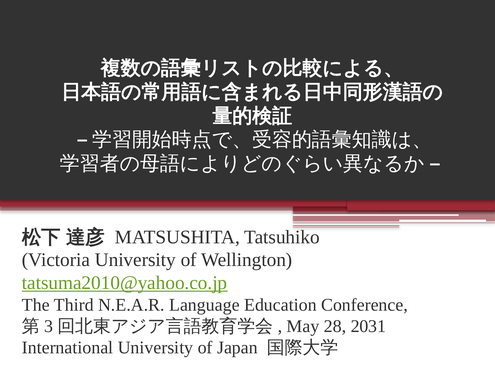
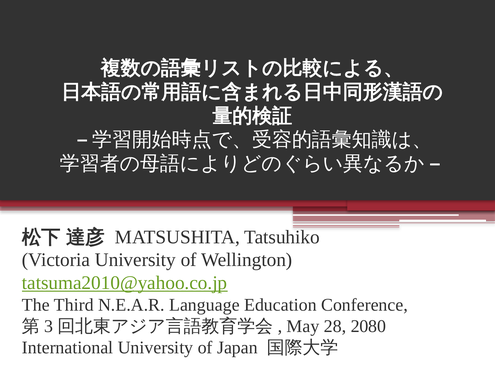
2031: 2031 -> 2080
